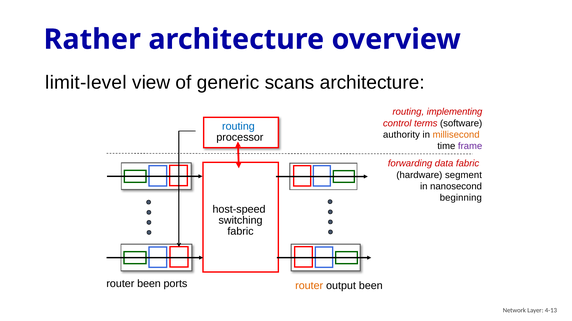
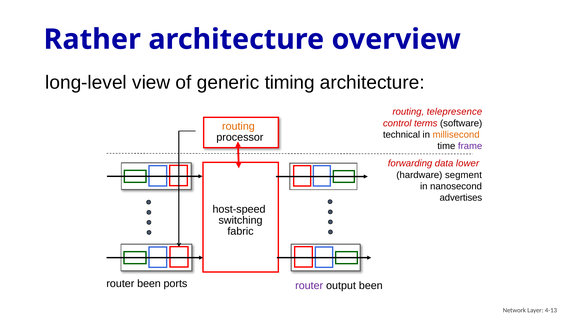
limit-level: limit-level -> long-level
scans: scans -> timing
implementing: implementing -> telepresence
routing at (238, 127) colour: blue -> orange
authority: authority -> technical
data fabric: fabric -> lower
beginning: beginning -> advertises
router at (309, 286) colour: orange -> purple
